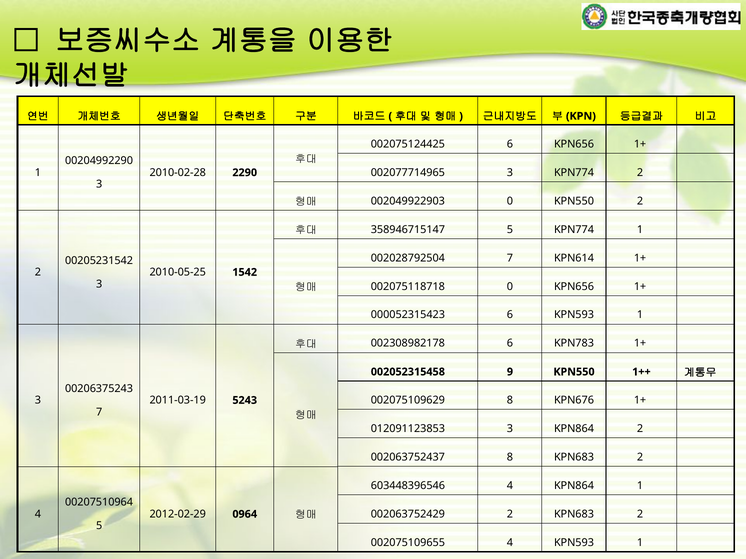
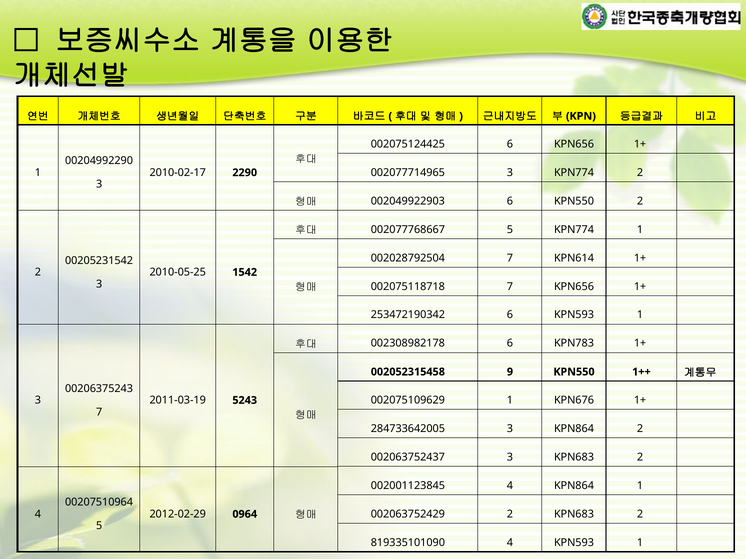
2010-02-28: 2010-02-28 -> 2010-02-17
002049922903 0: 0 -> 6
358946715147: 358946715147 -> 002077768667
002075118718 0: 0 -> 7
000052315423: 000052315423 -> 253472190342
002075109629 8: 8 -> 1
012091123853: 012091123853 -> 284733642005
002063752437 8: 8 -> 3
603448396546: 603448396546 -> 002001123845
002075109655: 002075109655 -> 819335101090
